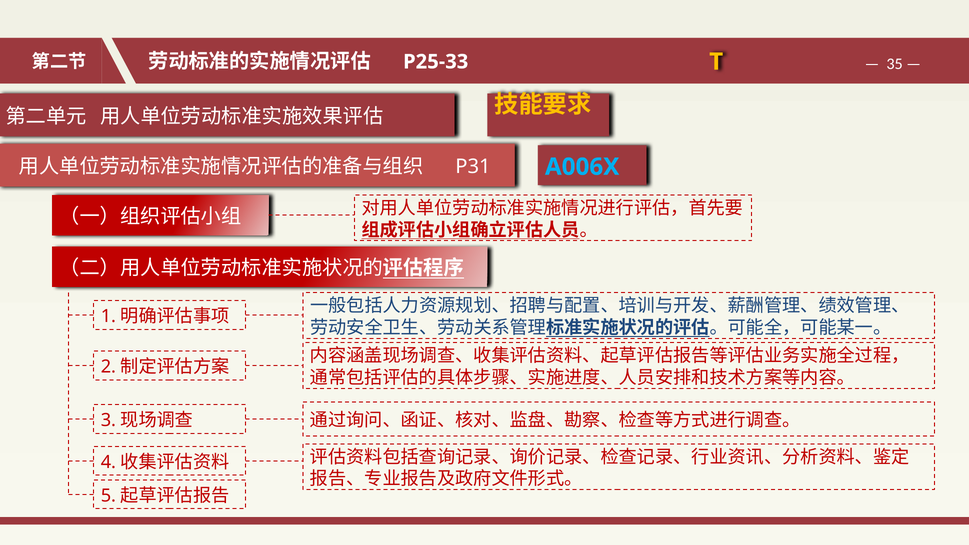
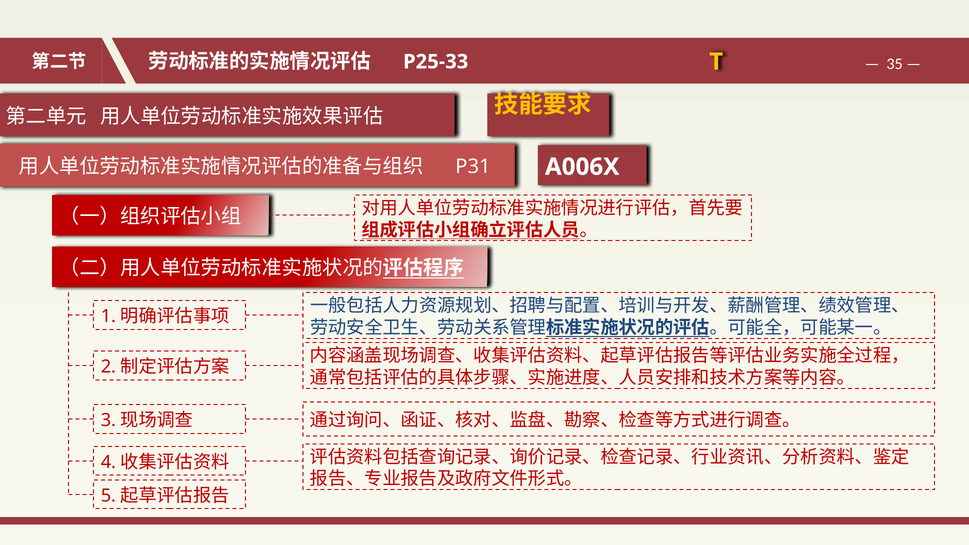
A006X colour: light blue -> white
